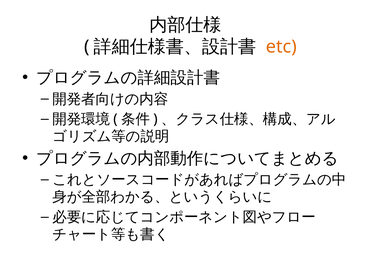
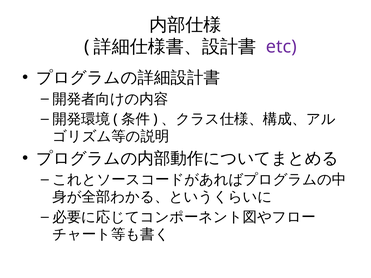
etc colour: orange -> purple
